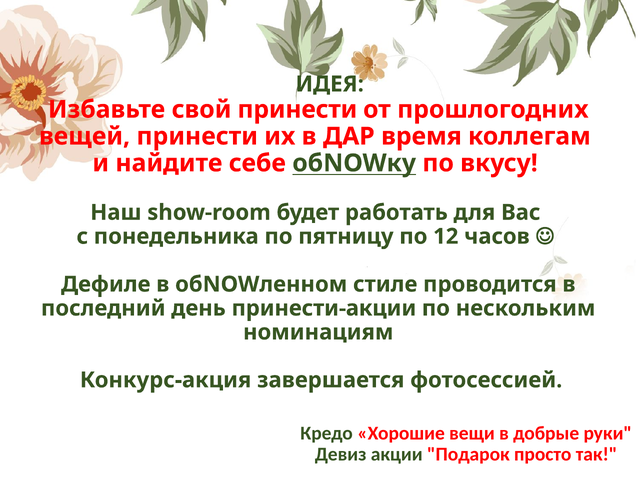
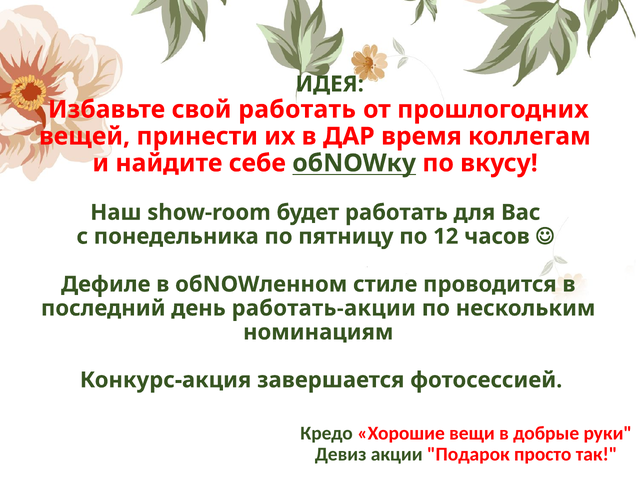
свой принести: принести -> работать
принести-акции: принести-акции -> работать-акции
